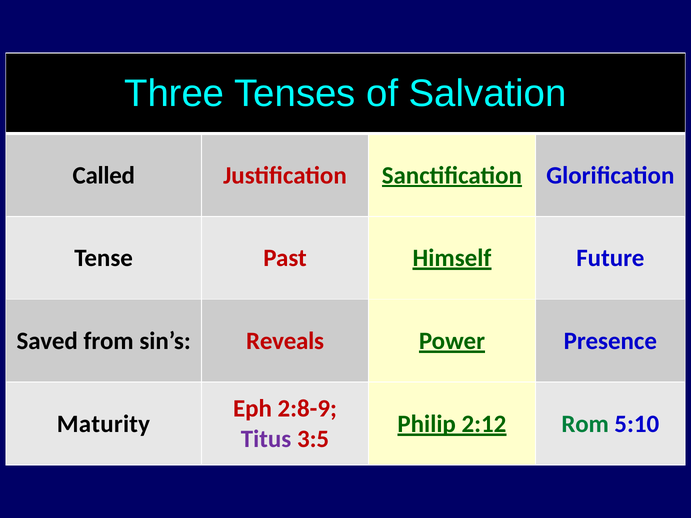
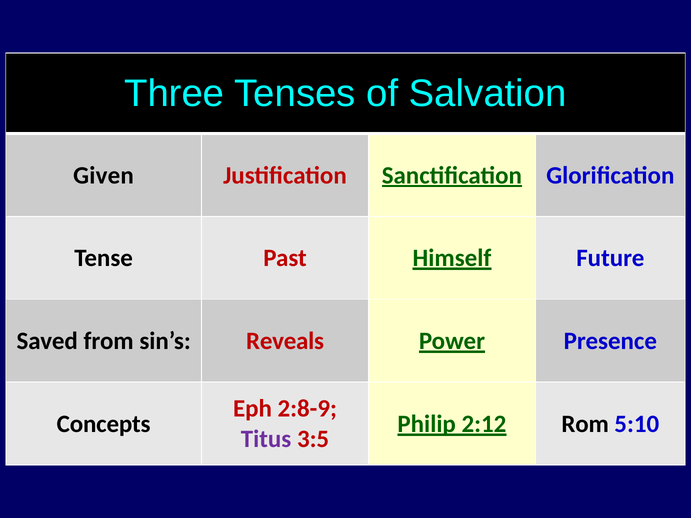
Called: Called -> Given
Maturity: Maturity -> Concepts
Rom colour: green -> black
